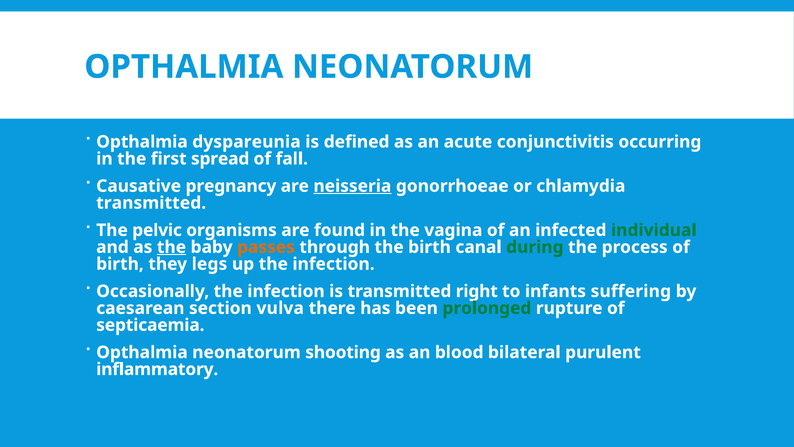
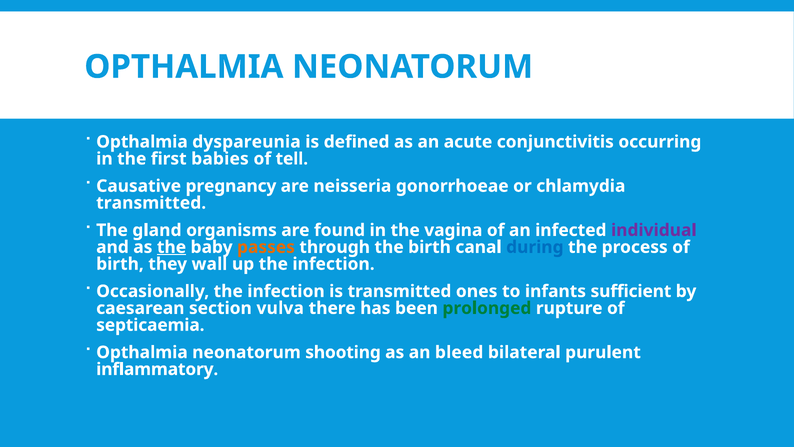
spread: spread -> babies
fall: fall -> tell
neisseria underline: present -> none
pelvic: pelvic -> gland
individual colour: green -> purple
during colour: green -> blue
legs: legs -> wall
right: right -> ones
suffering: suffering -> sufficient
blood: blood -> bleed
